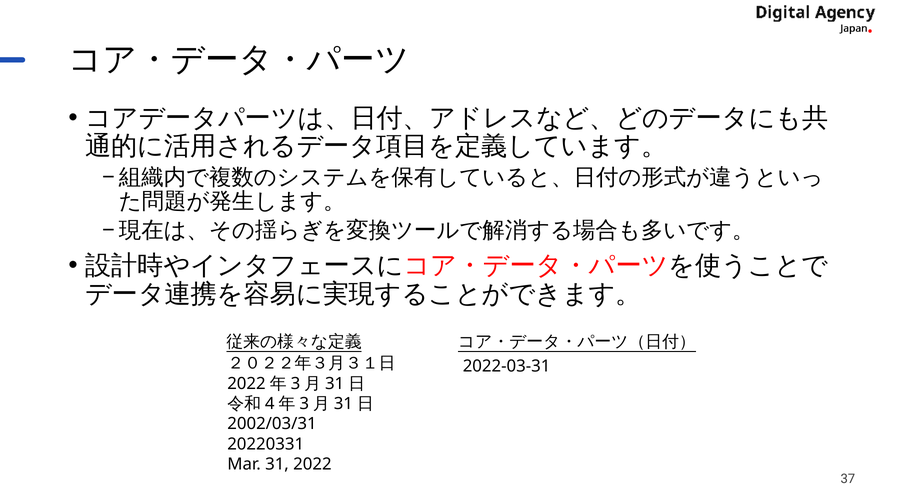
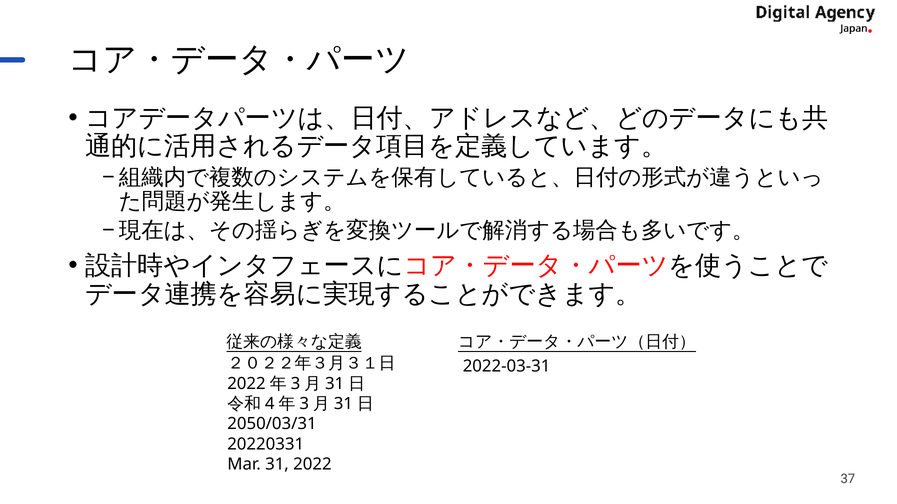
2002/03/31: 2002/03/31 -> 2050/03/31
